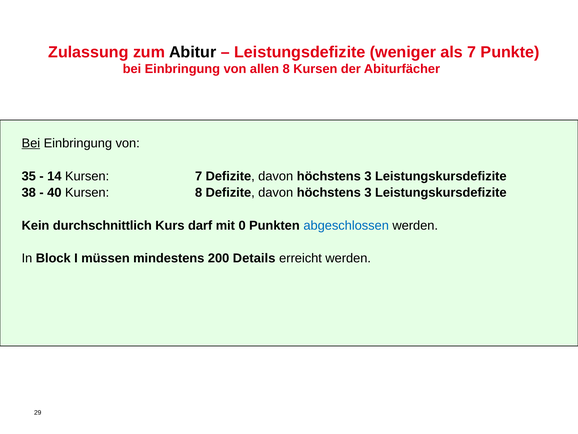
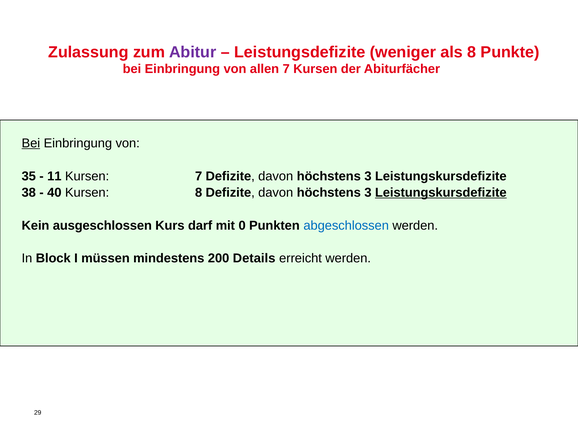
Abitur colour: black -> purple
als 7: 7 -> 8
allen 8: 8 -> 7
14: 14 -> 11
Leistungskursdefizite at (441, 192) underline: none -> present
durchschnittlich: durchschnittlich -> ausgeschlossen
